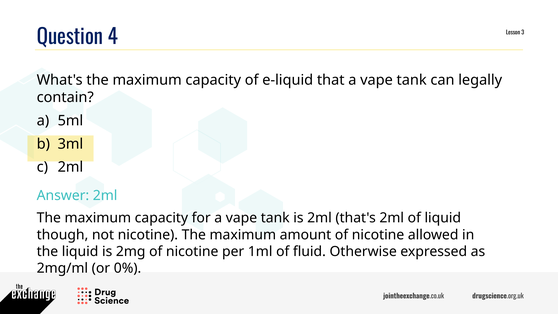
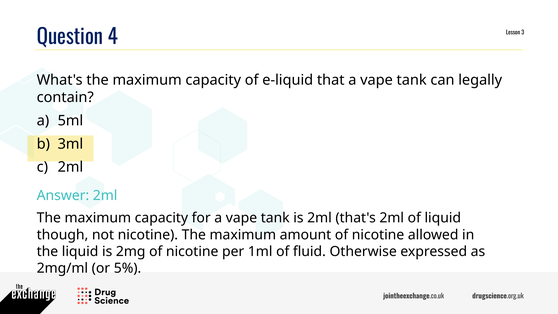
0%: 0% -> 5%
